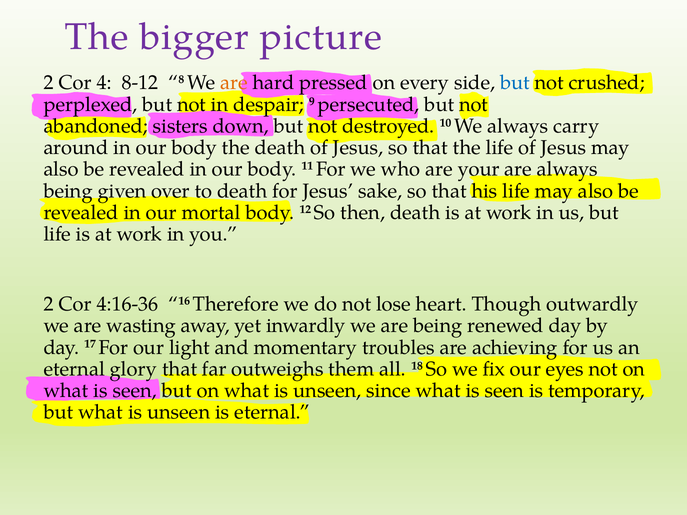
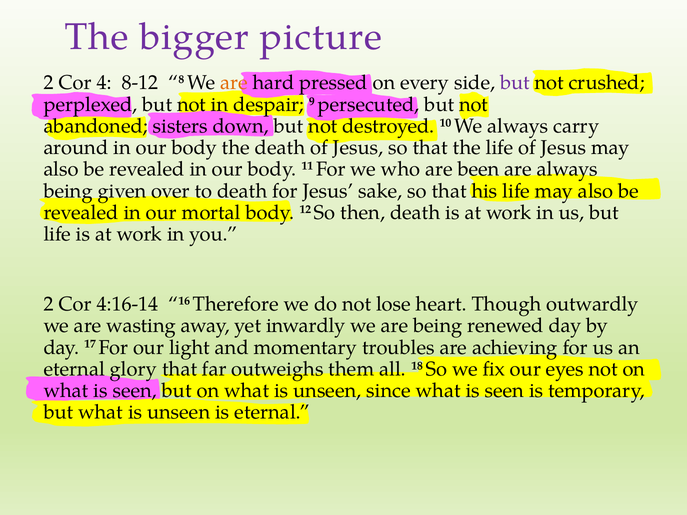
but at (515, 83) colour: blue -> purple
your: your -> been
4:16-36: 4:16-36 -> 4:16-14
